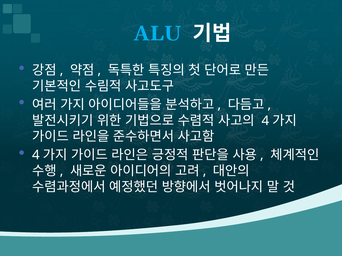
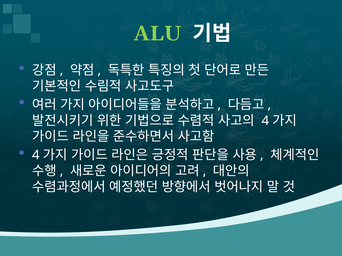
ALU colour: light blue -> light green
